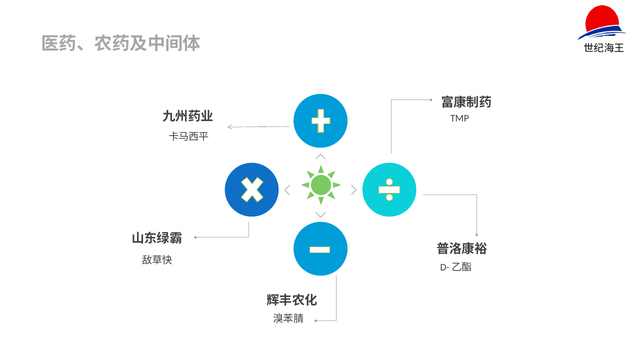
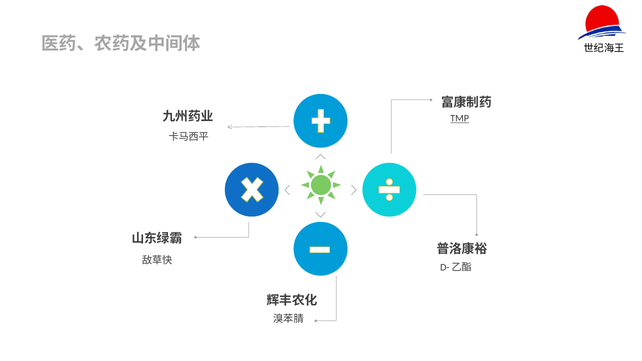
TMP underline: none -> present
